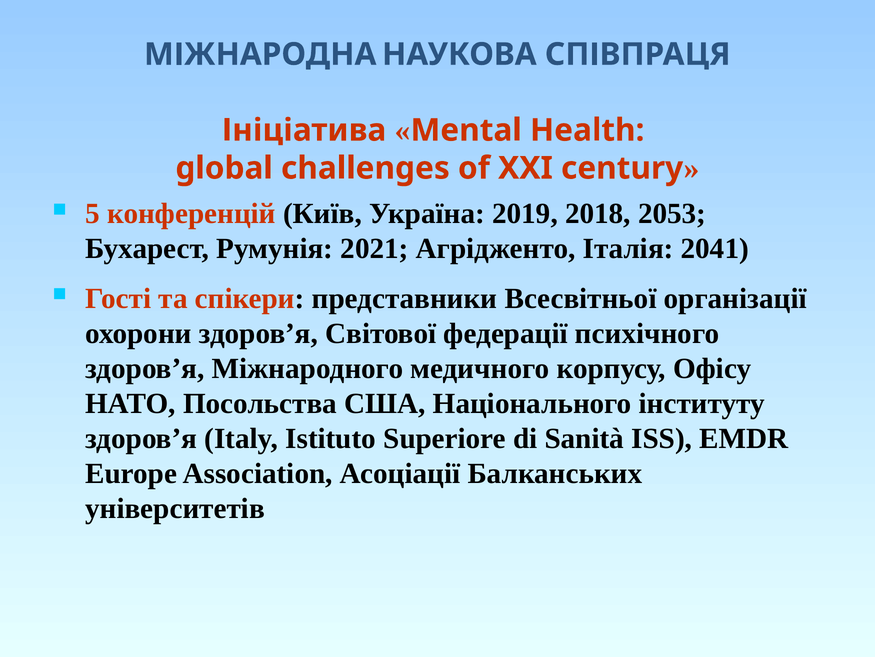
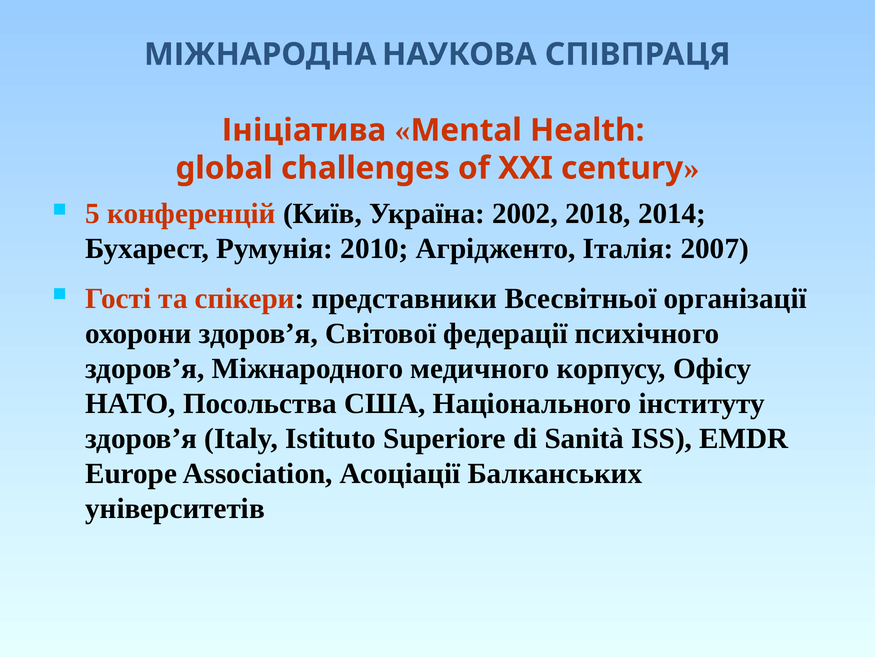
2019: 2019 -> 2002
2053: 2053 -> 2014
2021: 2021 -> 2010
2041: 2041 -> 2007
